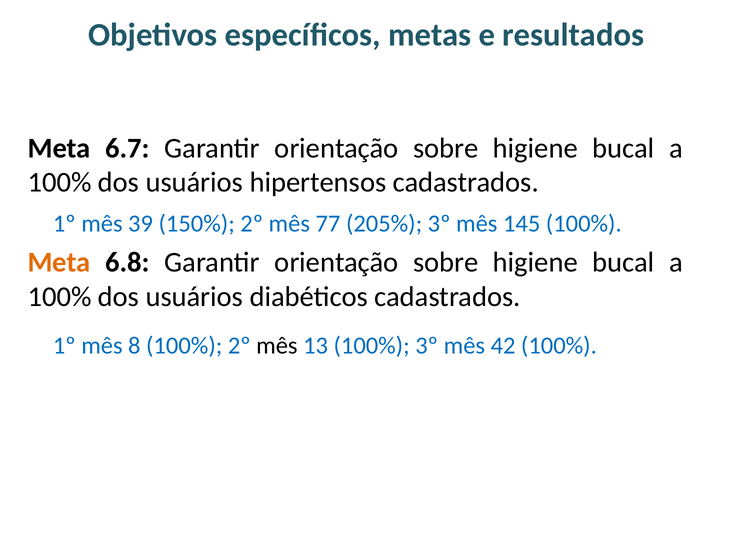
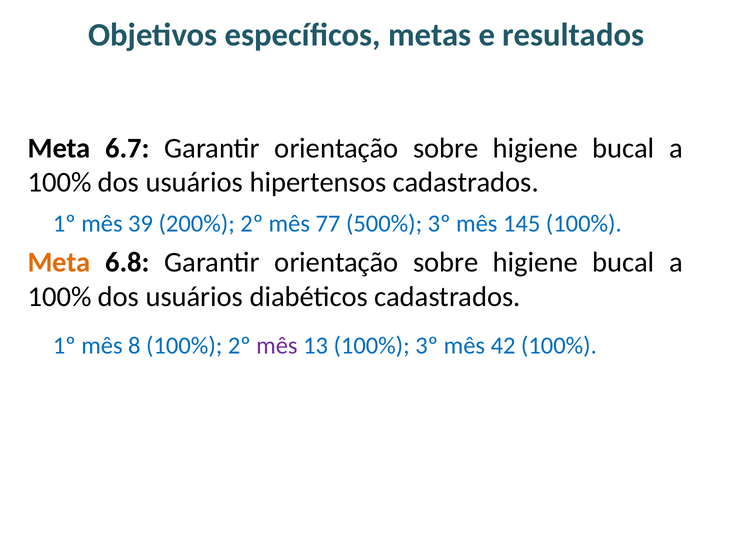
150%: 150% -> 200%
205%: 205% -> 500%
mês at (277, 346) colour: black -> purple
